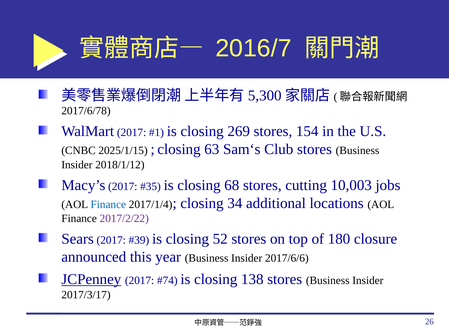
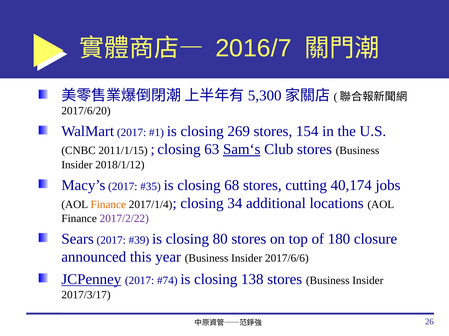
2017/6/78: 2017/6/78 -> 2017/6/20
2025/1/15: 2025/1/15 -> 2011/1/15
Sam‘s underline: none -> present
10,003: 10,003 -> 40,174
Finance at (108, 205) colour: blue -> orange
52: 52 -> 80
